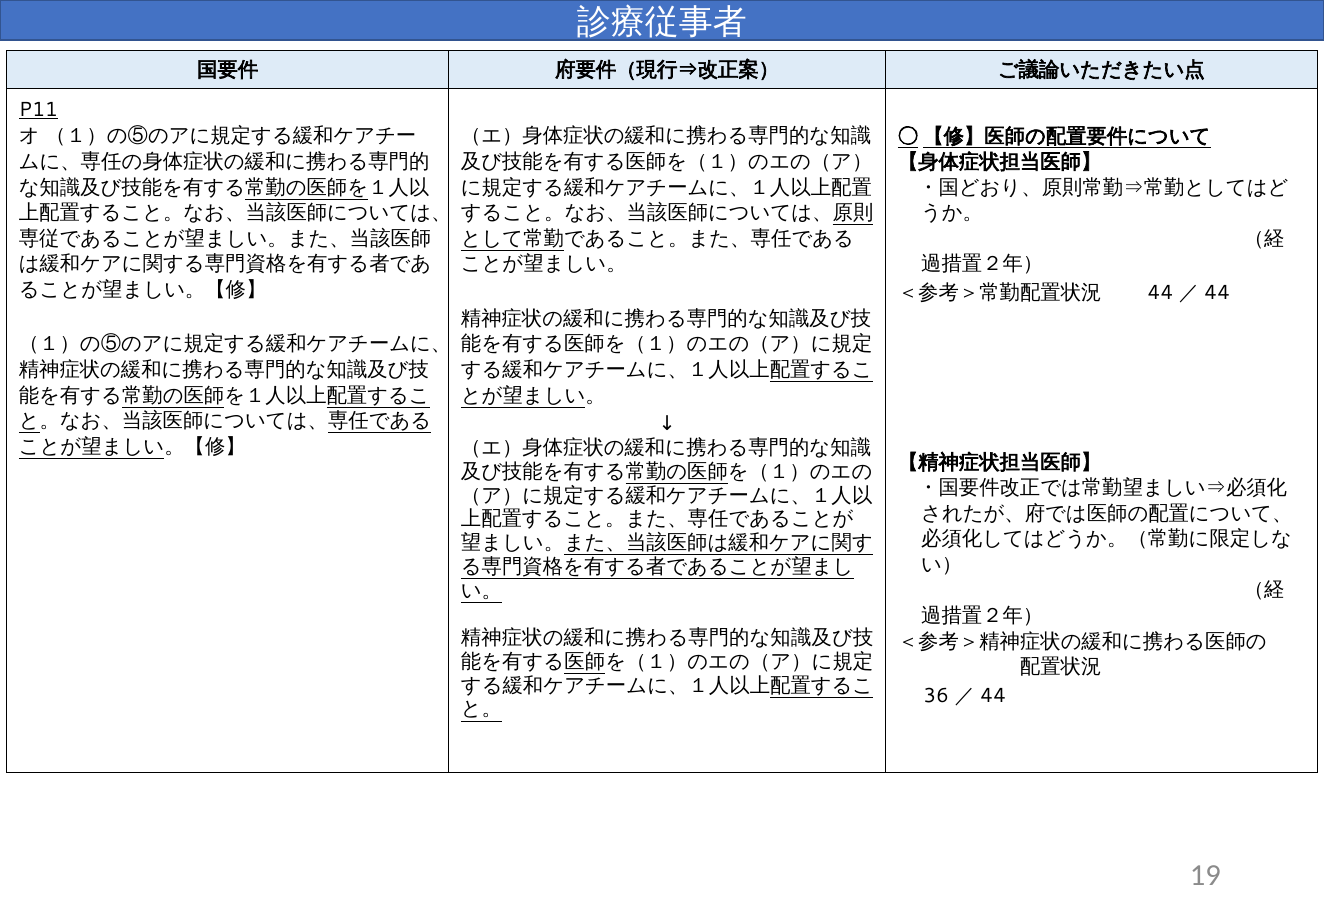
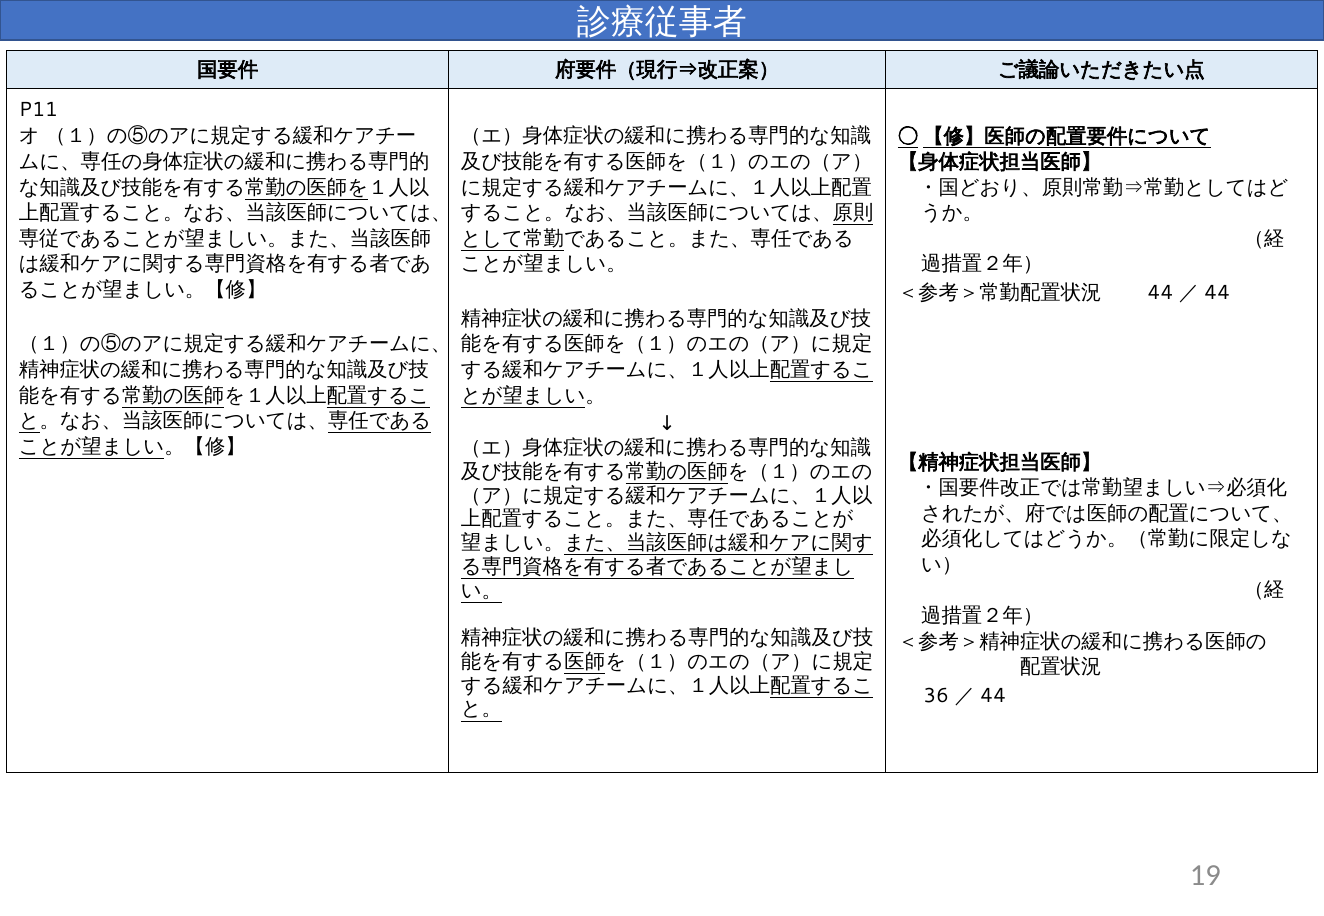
P11 underline: present -> none
